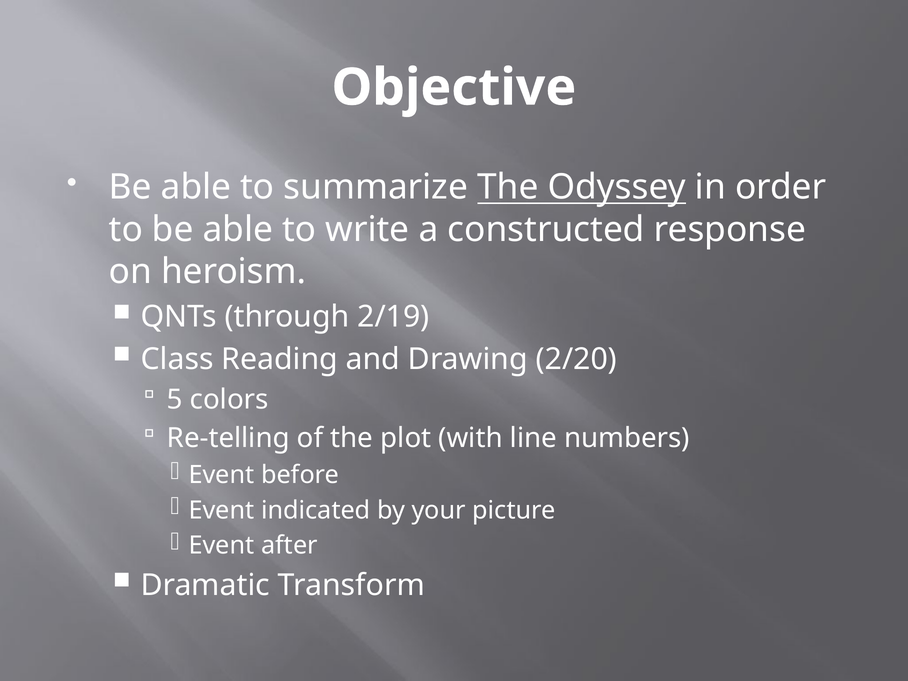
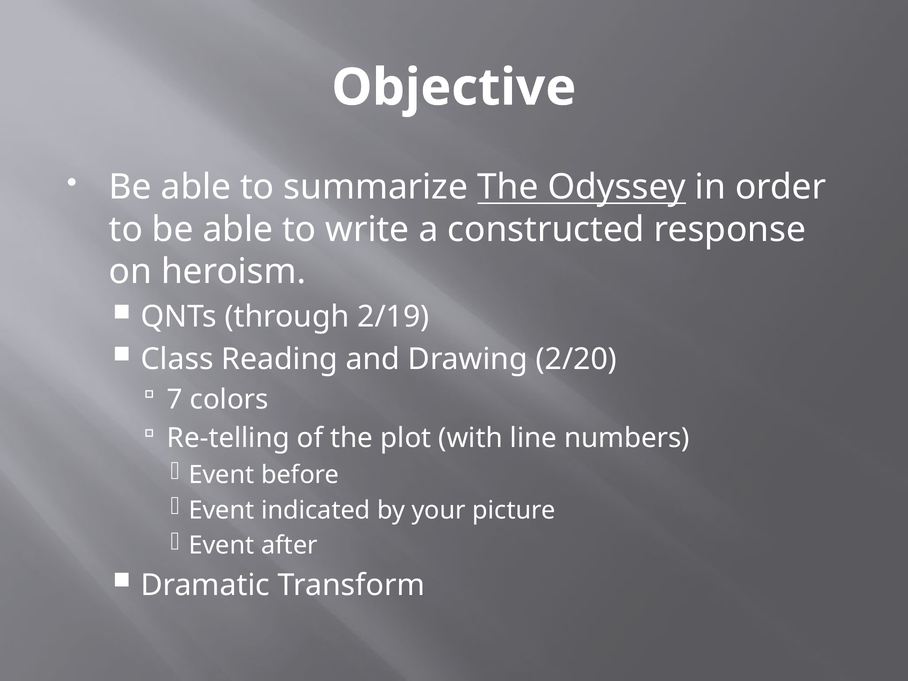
5: 5 -> 7
